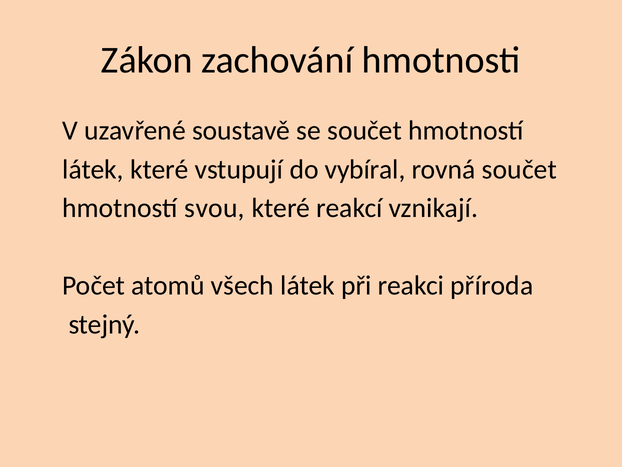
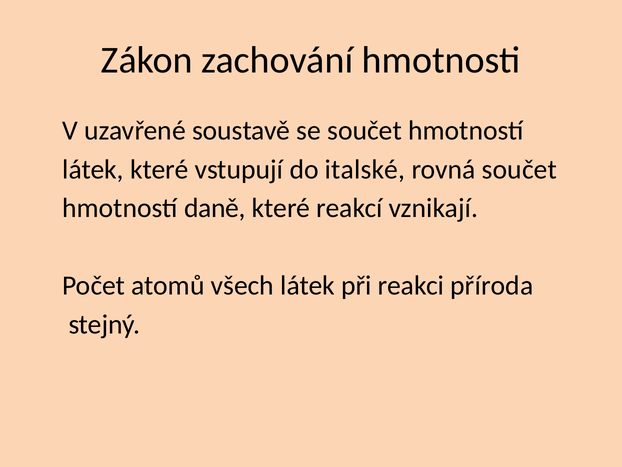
vybíral: vybíral -> italské
svou: svou -> daně
